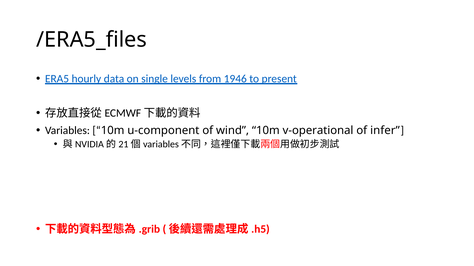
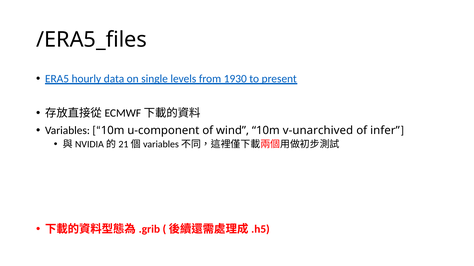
1946: 1946 -> 1930
v-operational: v-operational -> v-unarchived
